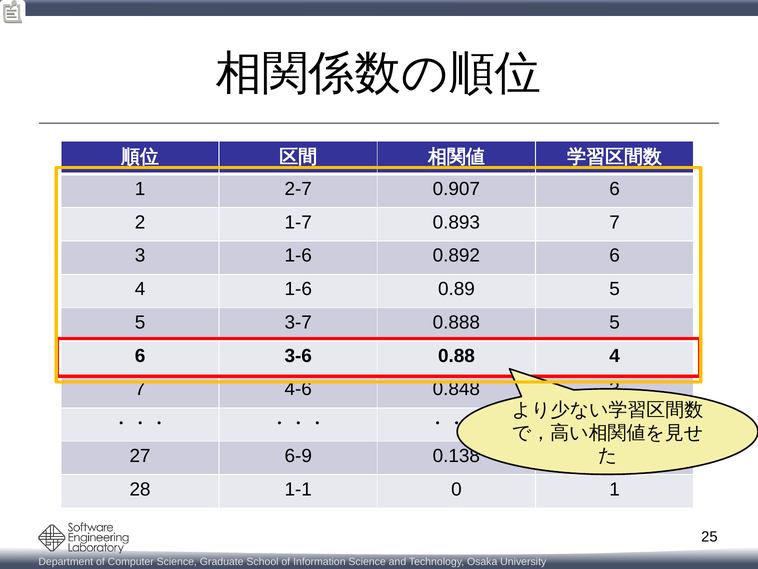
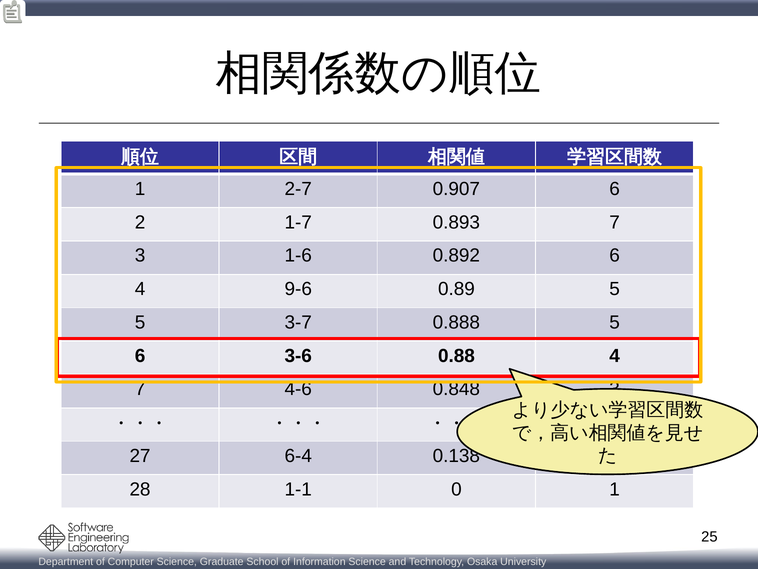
4 1-6: 1-6 -> 9-6
6-9: 6-9 -> 6-4
